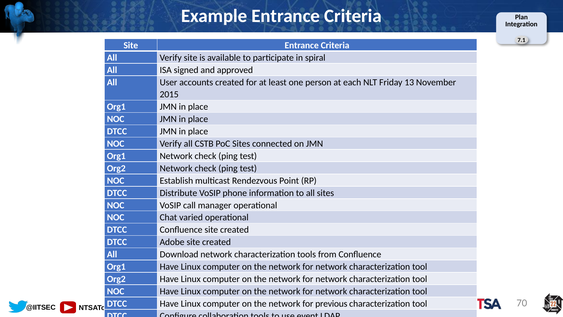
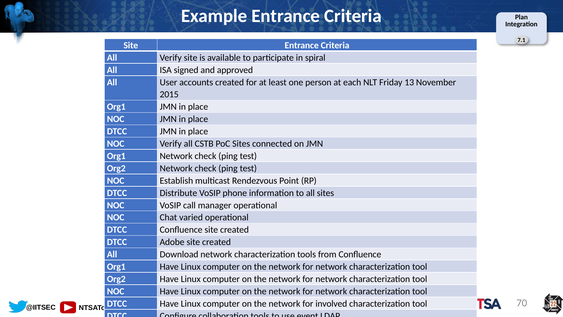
previous: previous -> involved
